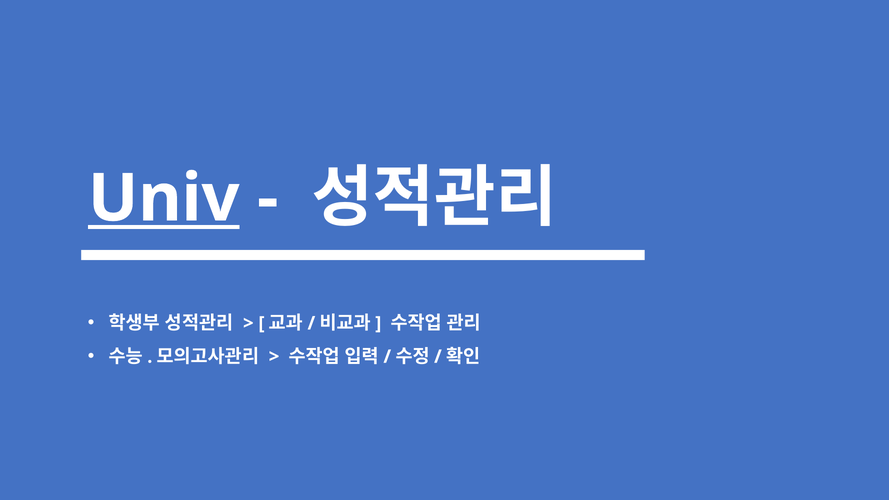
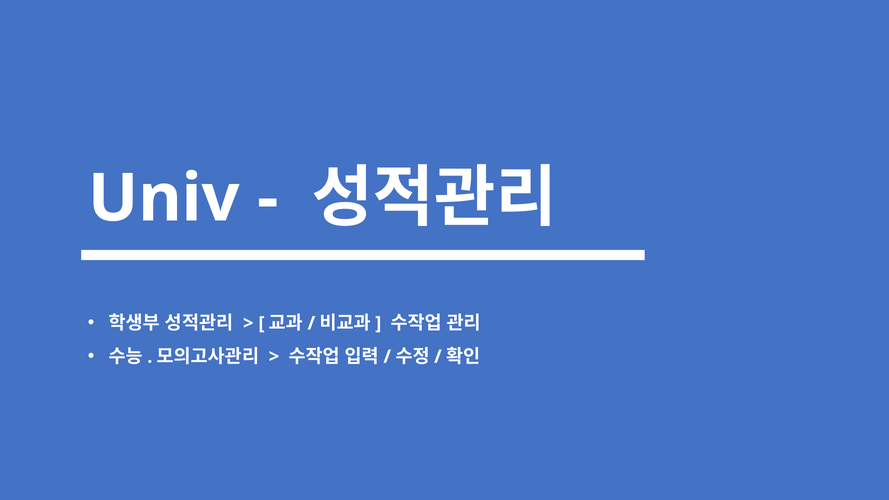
Univ underline: present -> none
